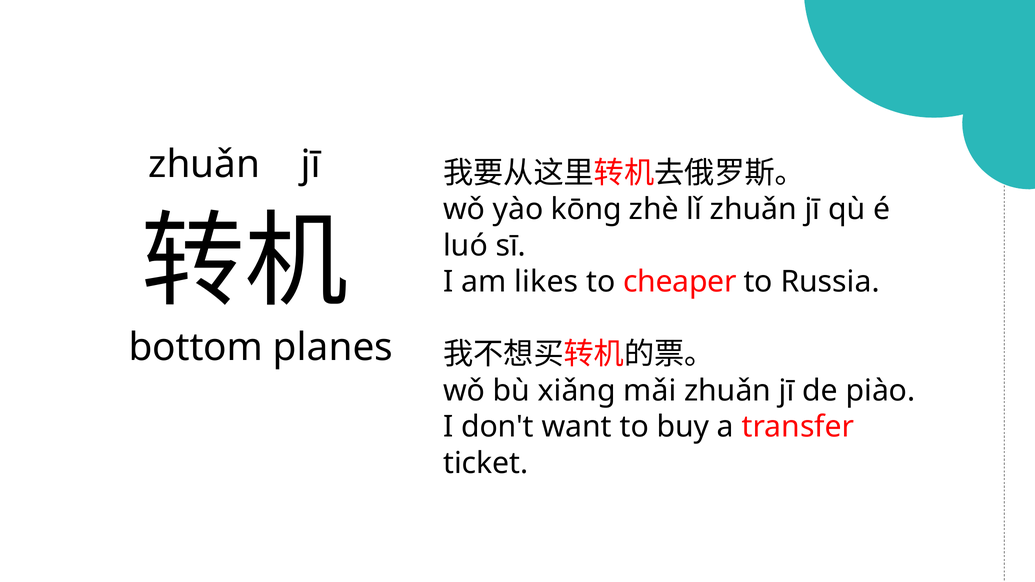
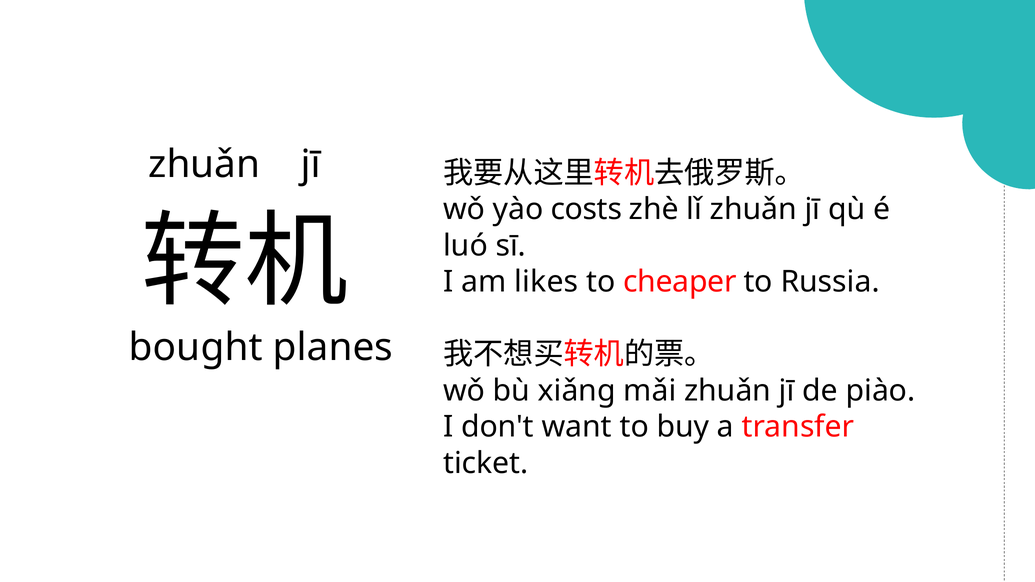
kōng: kōng -> costs
bottom: bottom -> bought
